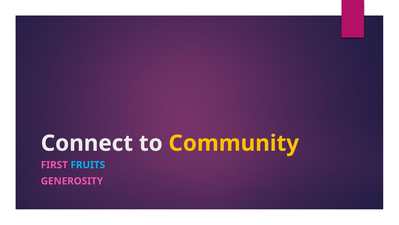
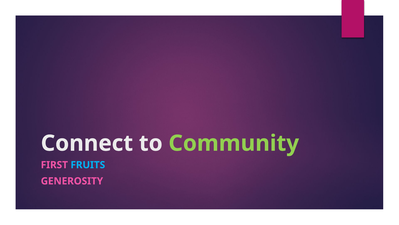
Community colour: yellow -> light green
